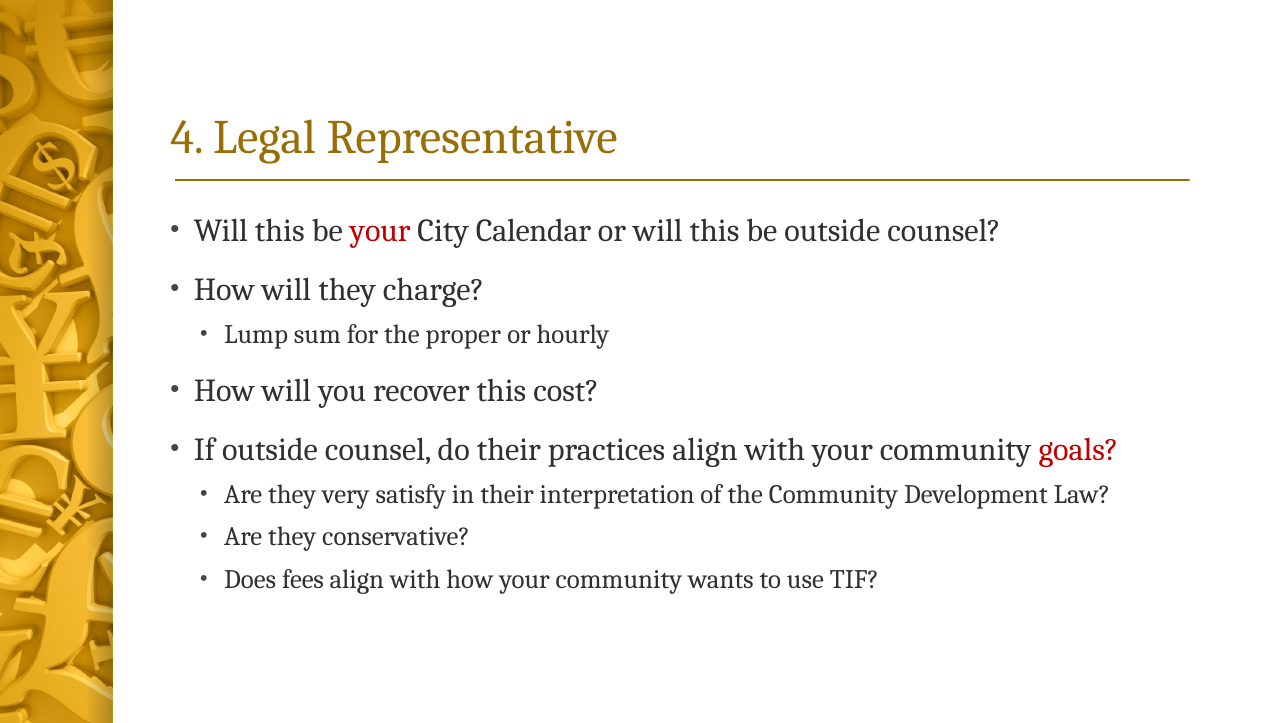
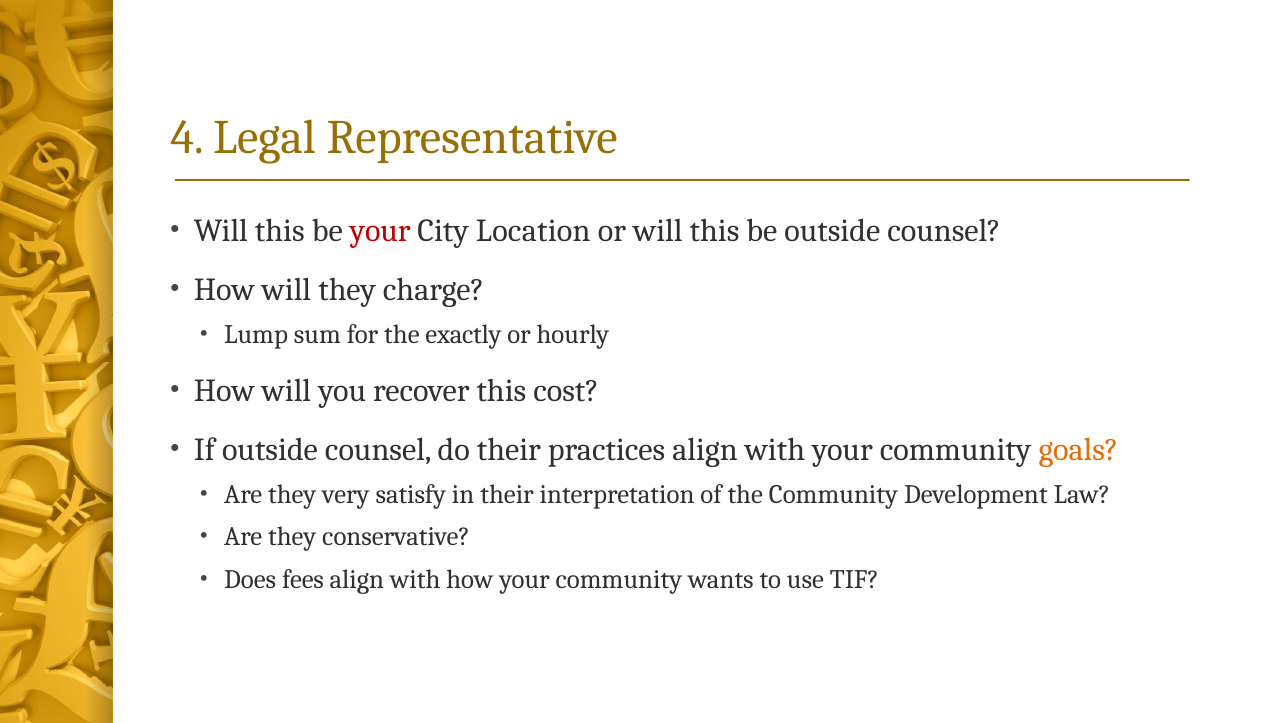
Calendar: Calendar -> Location
proper: proper -> exactly
goals colour: red -> orange
